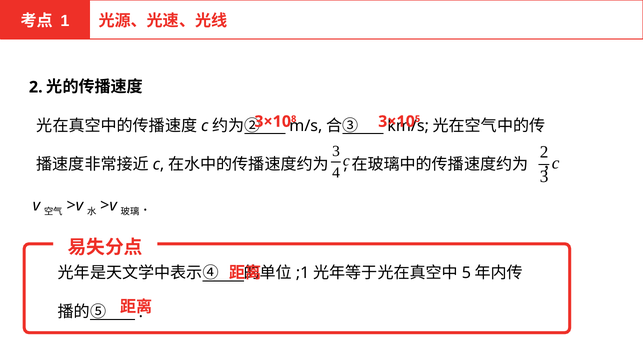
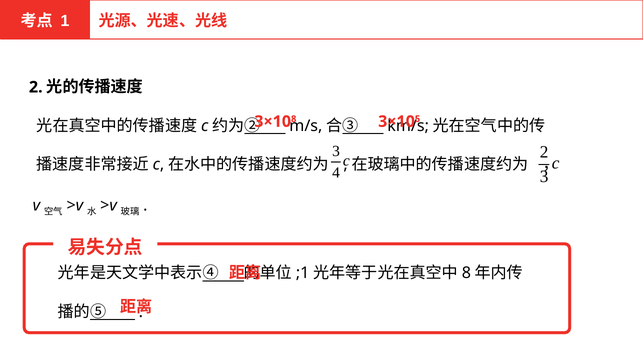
5 at (466, 273): 5 -> 8
